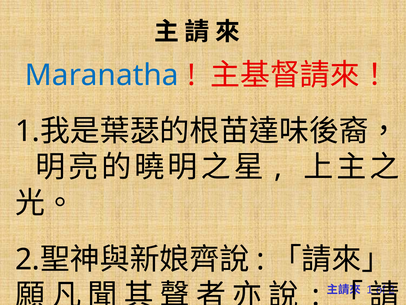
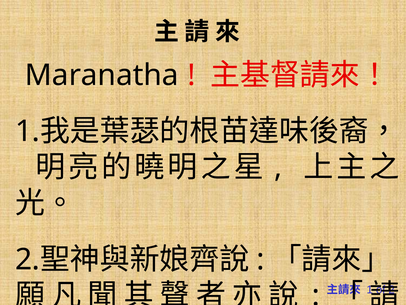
Maranatha colour: blue -> black
